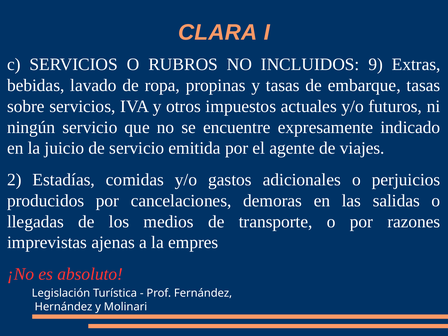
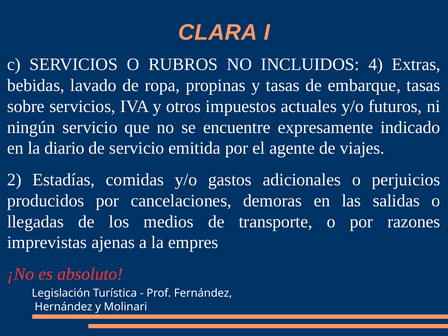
9: 9 -> 4
juicio: juicio -> diario
